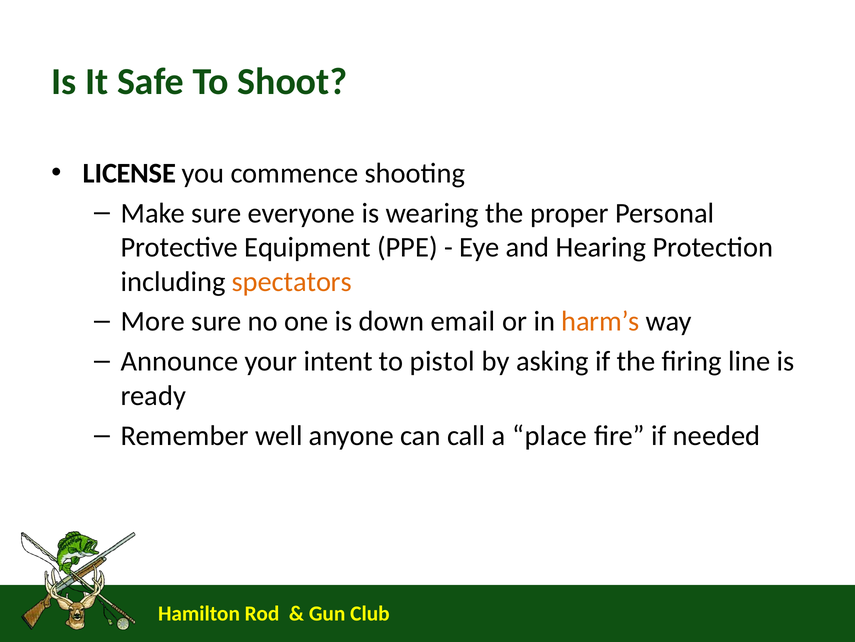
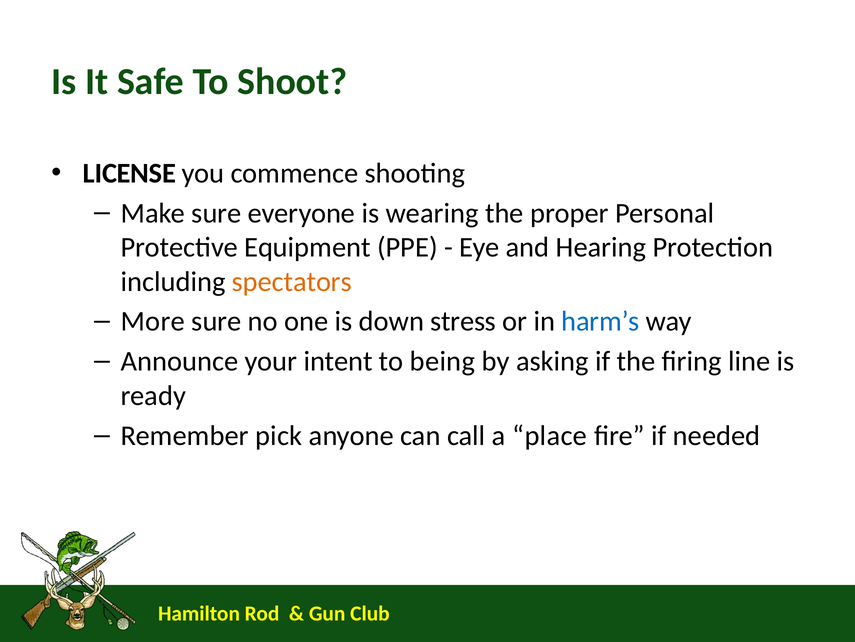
email: email -> stress
harm’s colour: orange -> blue
pistol: pistol -> being
well: well -> pick
